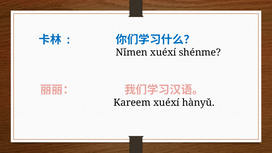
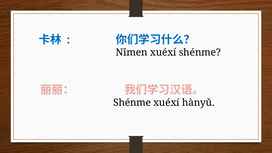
Kareem at (132, 103): Kareem -> Shénme
